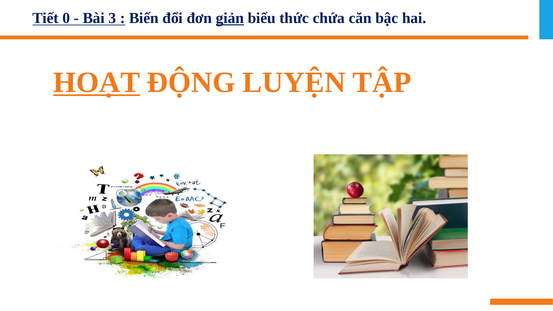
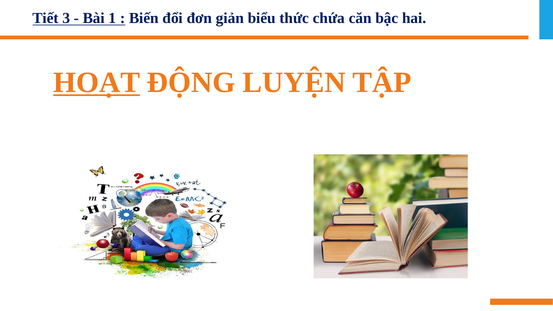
0: 0 -> 3
3: 3 -> 1
giản underline: present -> none
